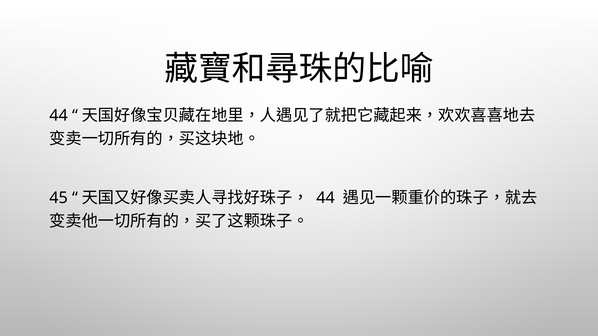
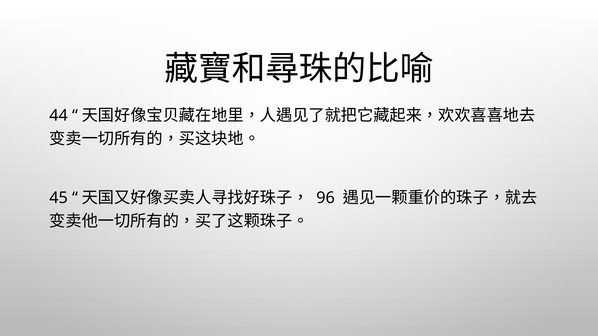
44 at (326, 198): 44 -> 96
